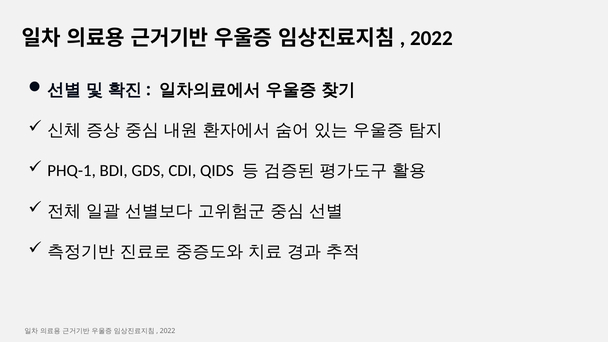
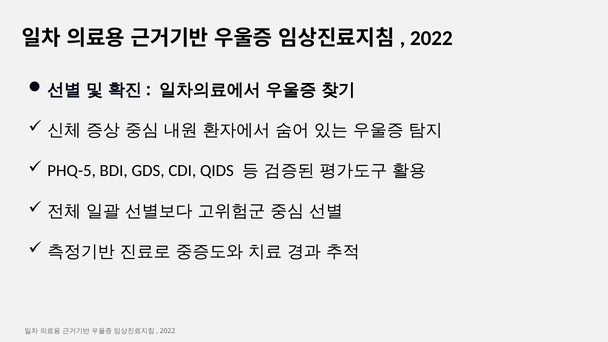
PHQ-1: PHQ-1 -> PHQ-5
